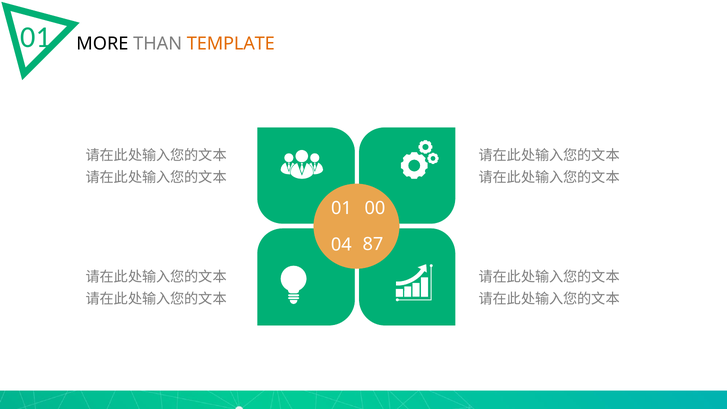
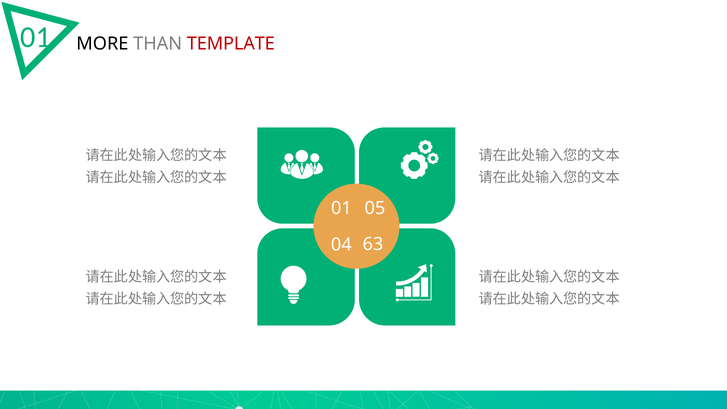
TEMPLATE colour: orange -> red
00: 00 -> 05
87: 87 -> 63
